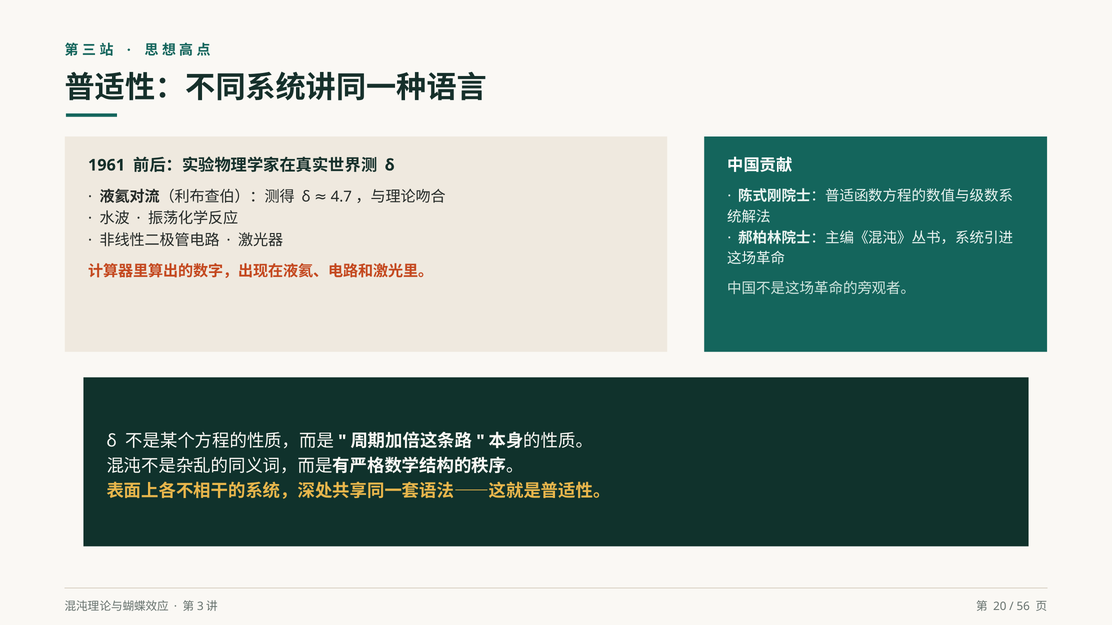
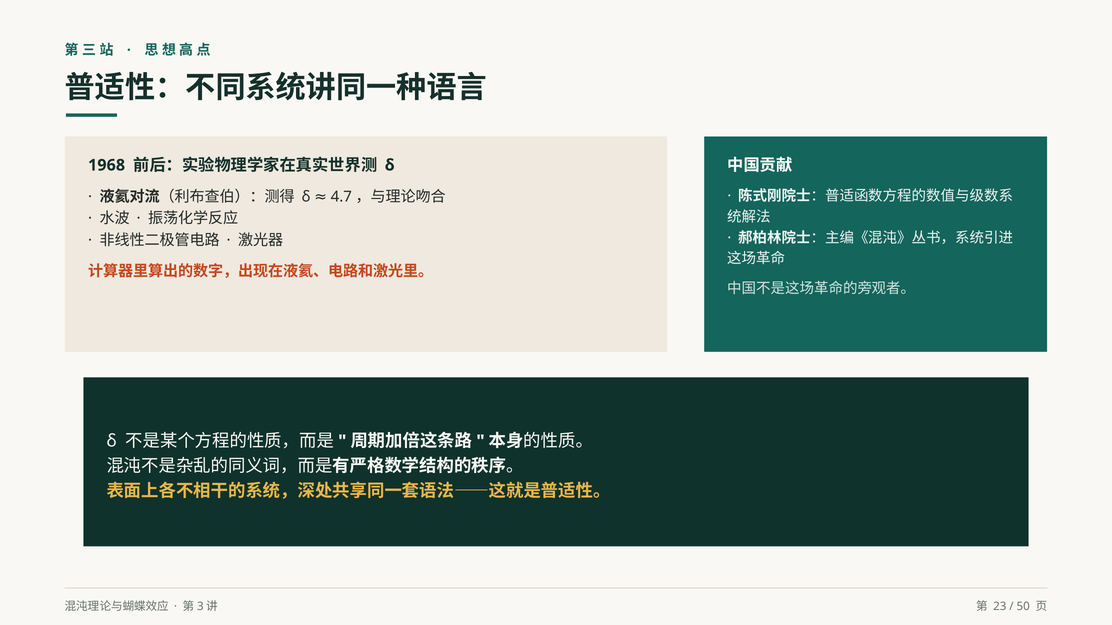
1961: 1961 -> 1968
20: 20 -> 23
56: 56 -> 50
